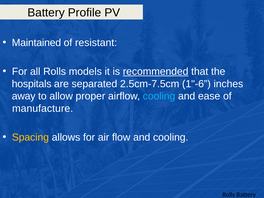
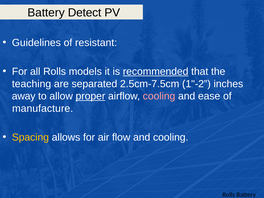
Profile: Profile -> Detect
Maintained: Maintained -> Guidelines
hospitals: hospitals -> teaching
1"-6: 1"-6 -> 1"-2
proper underline: none -> present
cooling at (159, 96) colour: light blue -> pink
